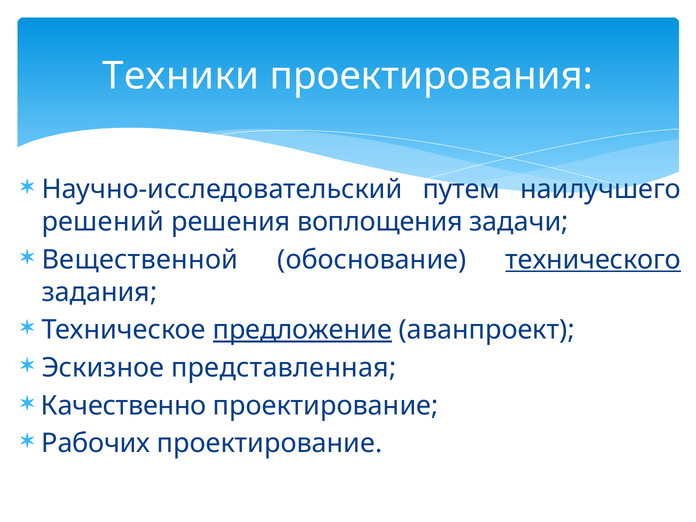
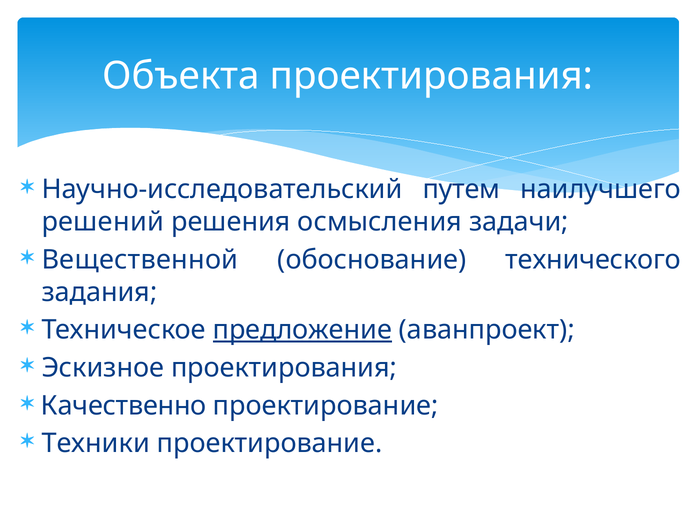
Техники: Техники -> Объекта
воплощения: воплощения -> осмысления
технического underline: present -> none
Эскизное представленная: представленная -> проектирования
Рабочих: Рабочих -> Техники
